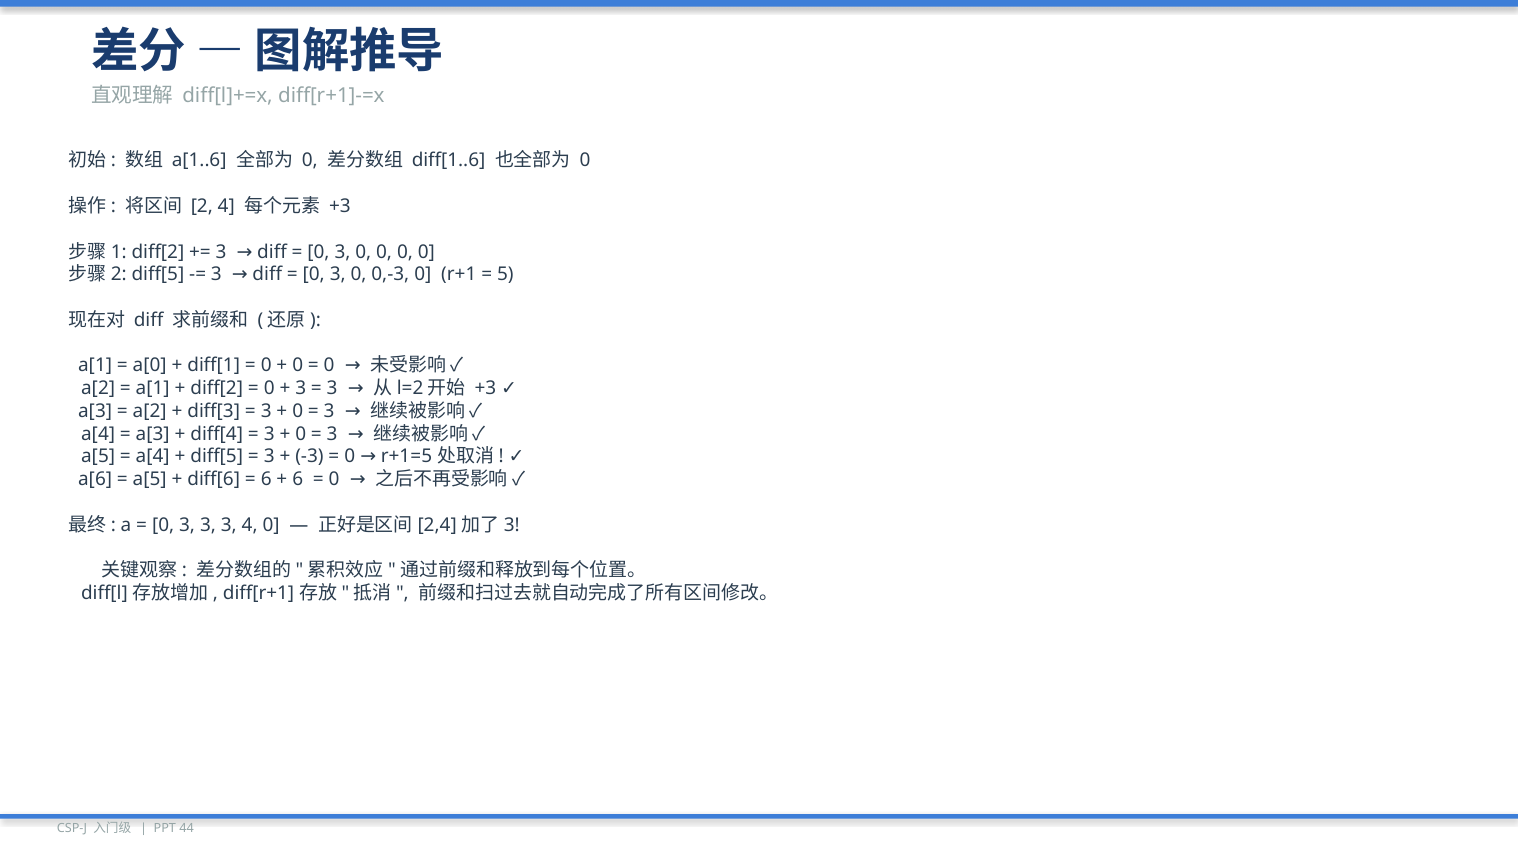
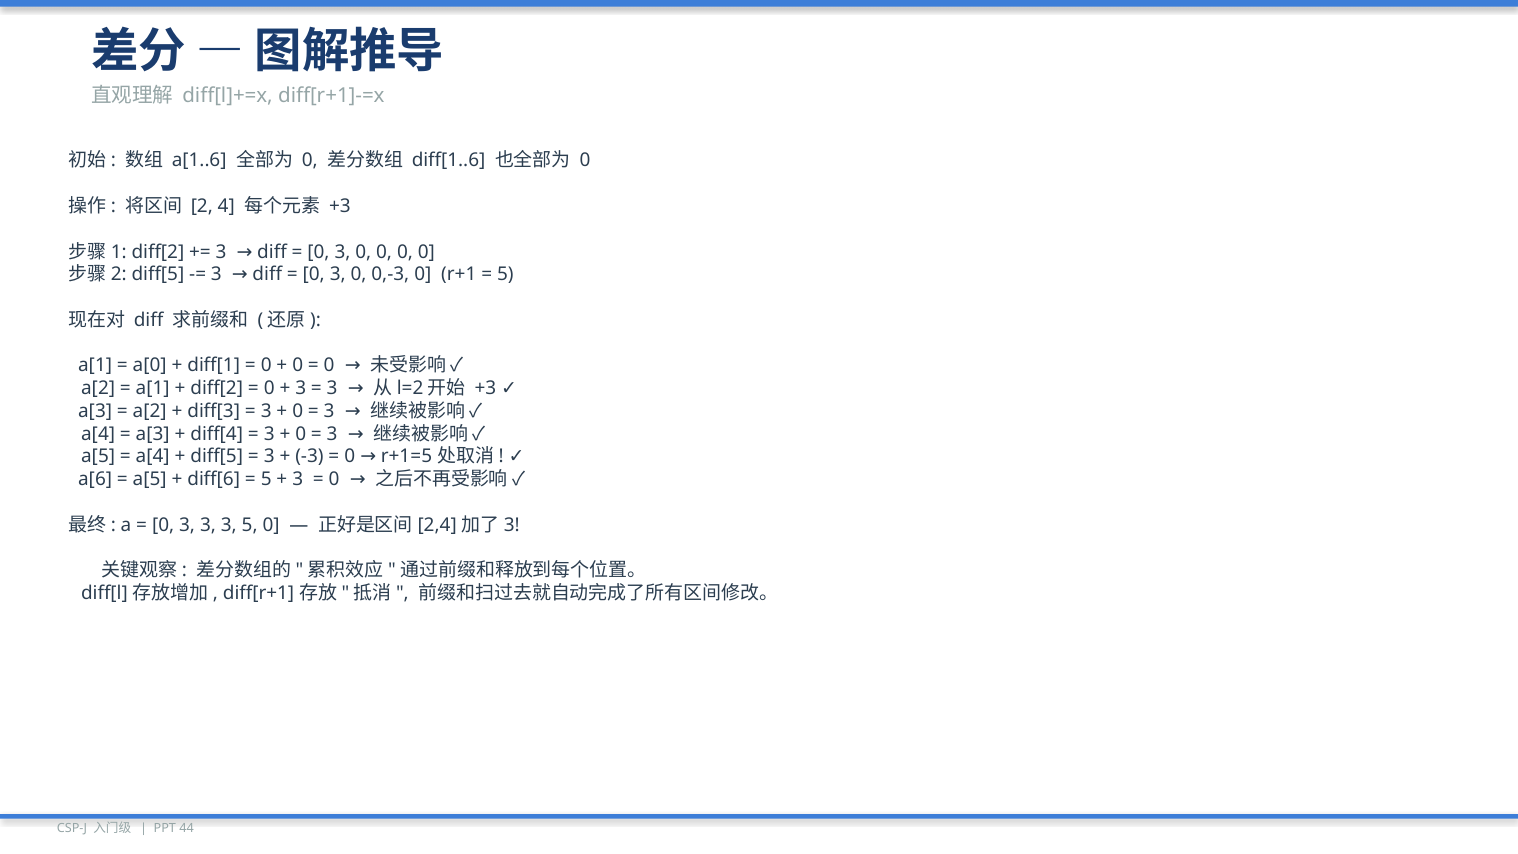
6 at (266, 479): 6 -> 5
6 at (298, 479): 6 -> 3
3 4: 4 -> 5
